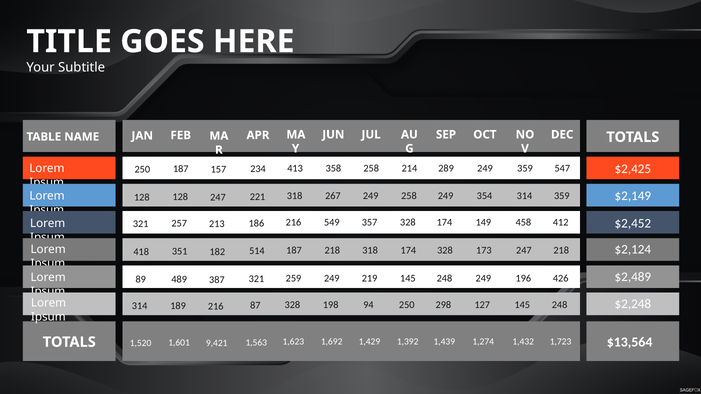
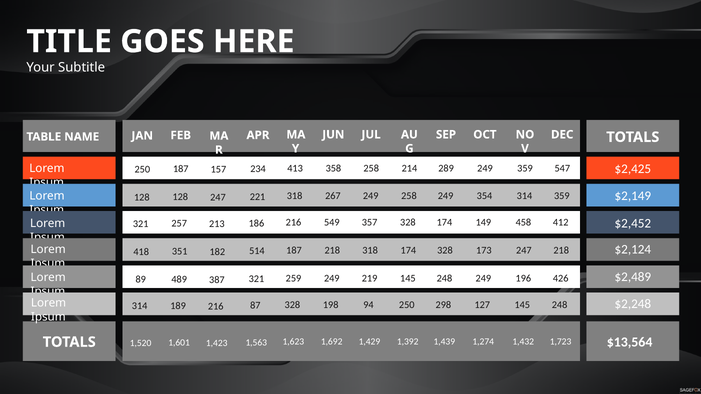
9,421: 9,421 -> 1,423
